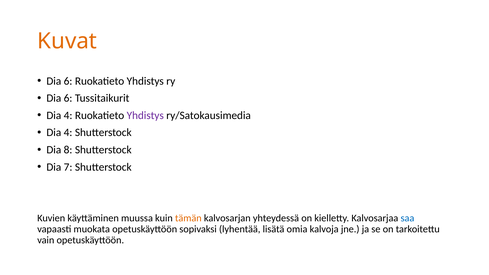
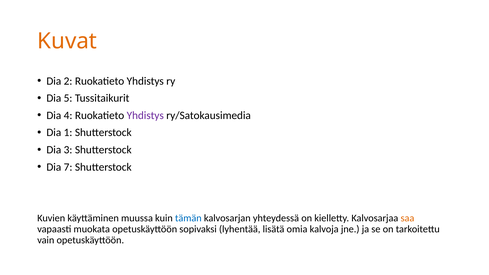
6 at (68, 81): 6 -> 2
6 at (68, 98): 6 -> 5
4 at (68, 133): 4 -> 1
8: 8 -> 3
tämän colour: orange -> blue
saa colour: blue -> orange
